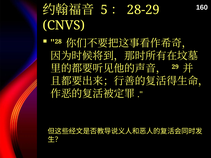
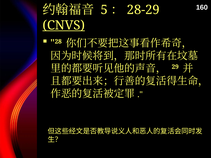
CNVS underline: none -> present
